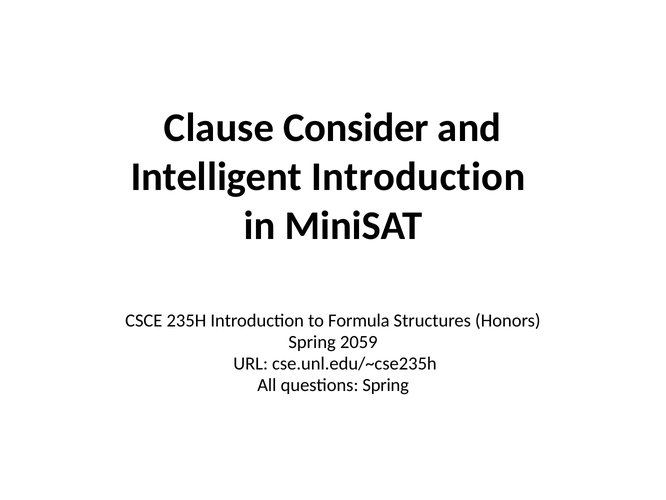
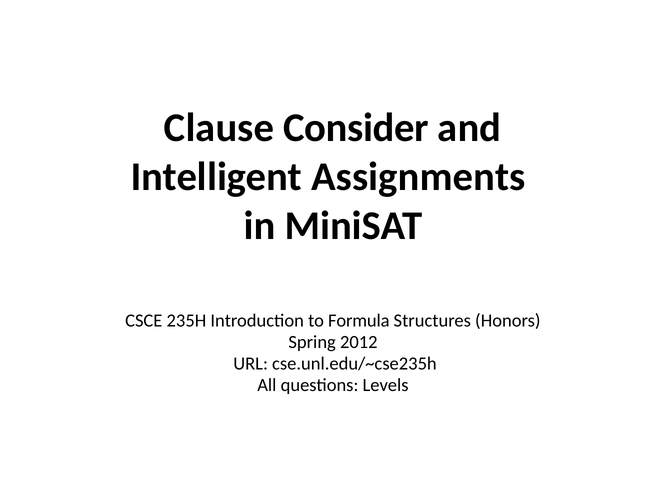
Intelligent Introduction: Introduction -> Assignments
2059: 2059 -> 2012
questions Spring: Spring -> Levels
